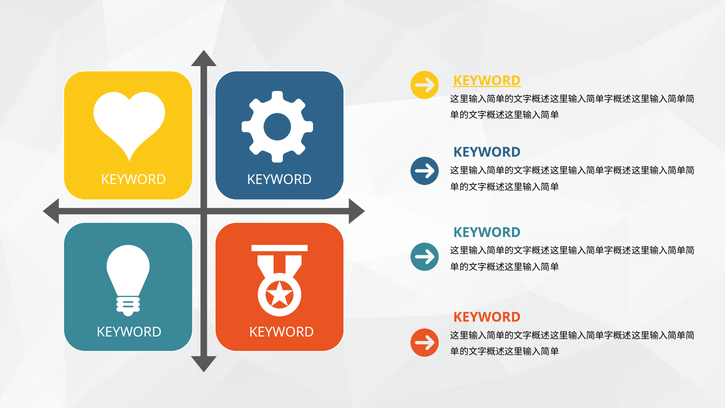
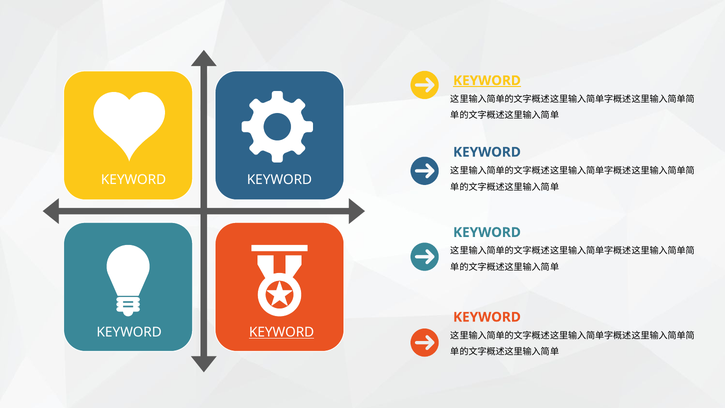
KEYWORD at (282, 332) underline: none -> present
